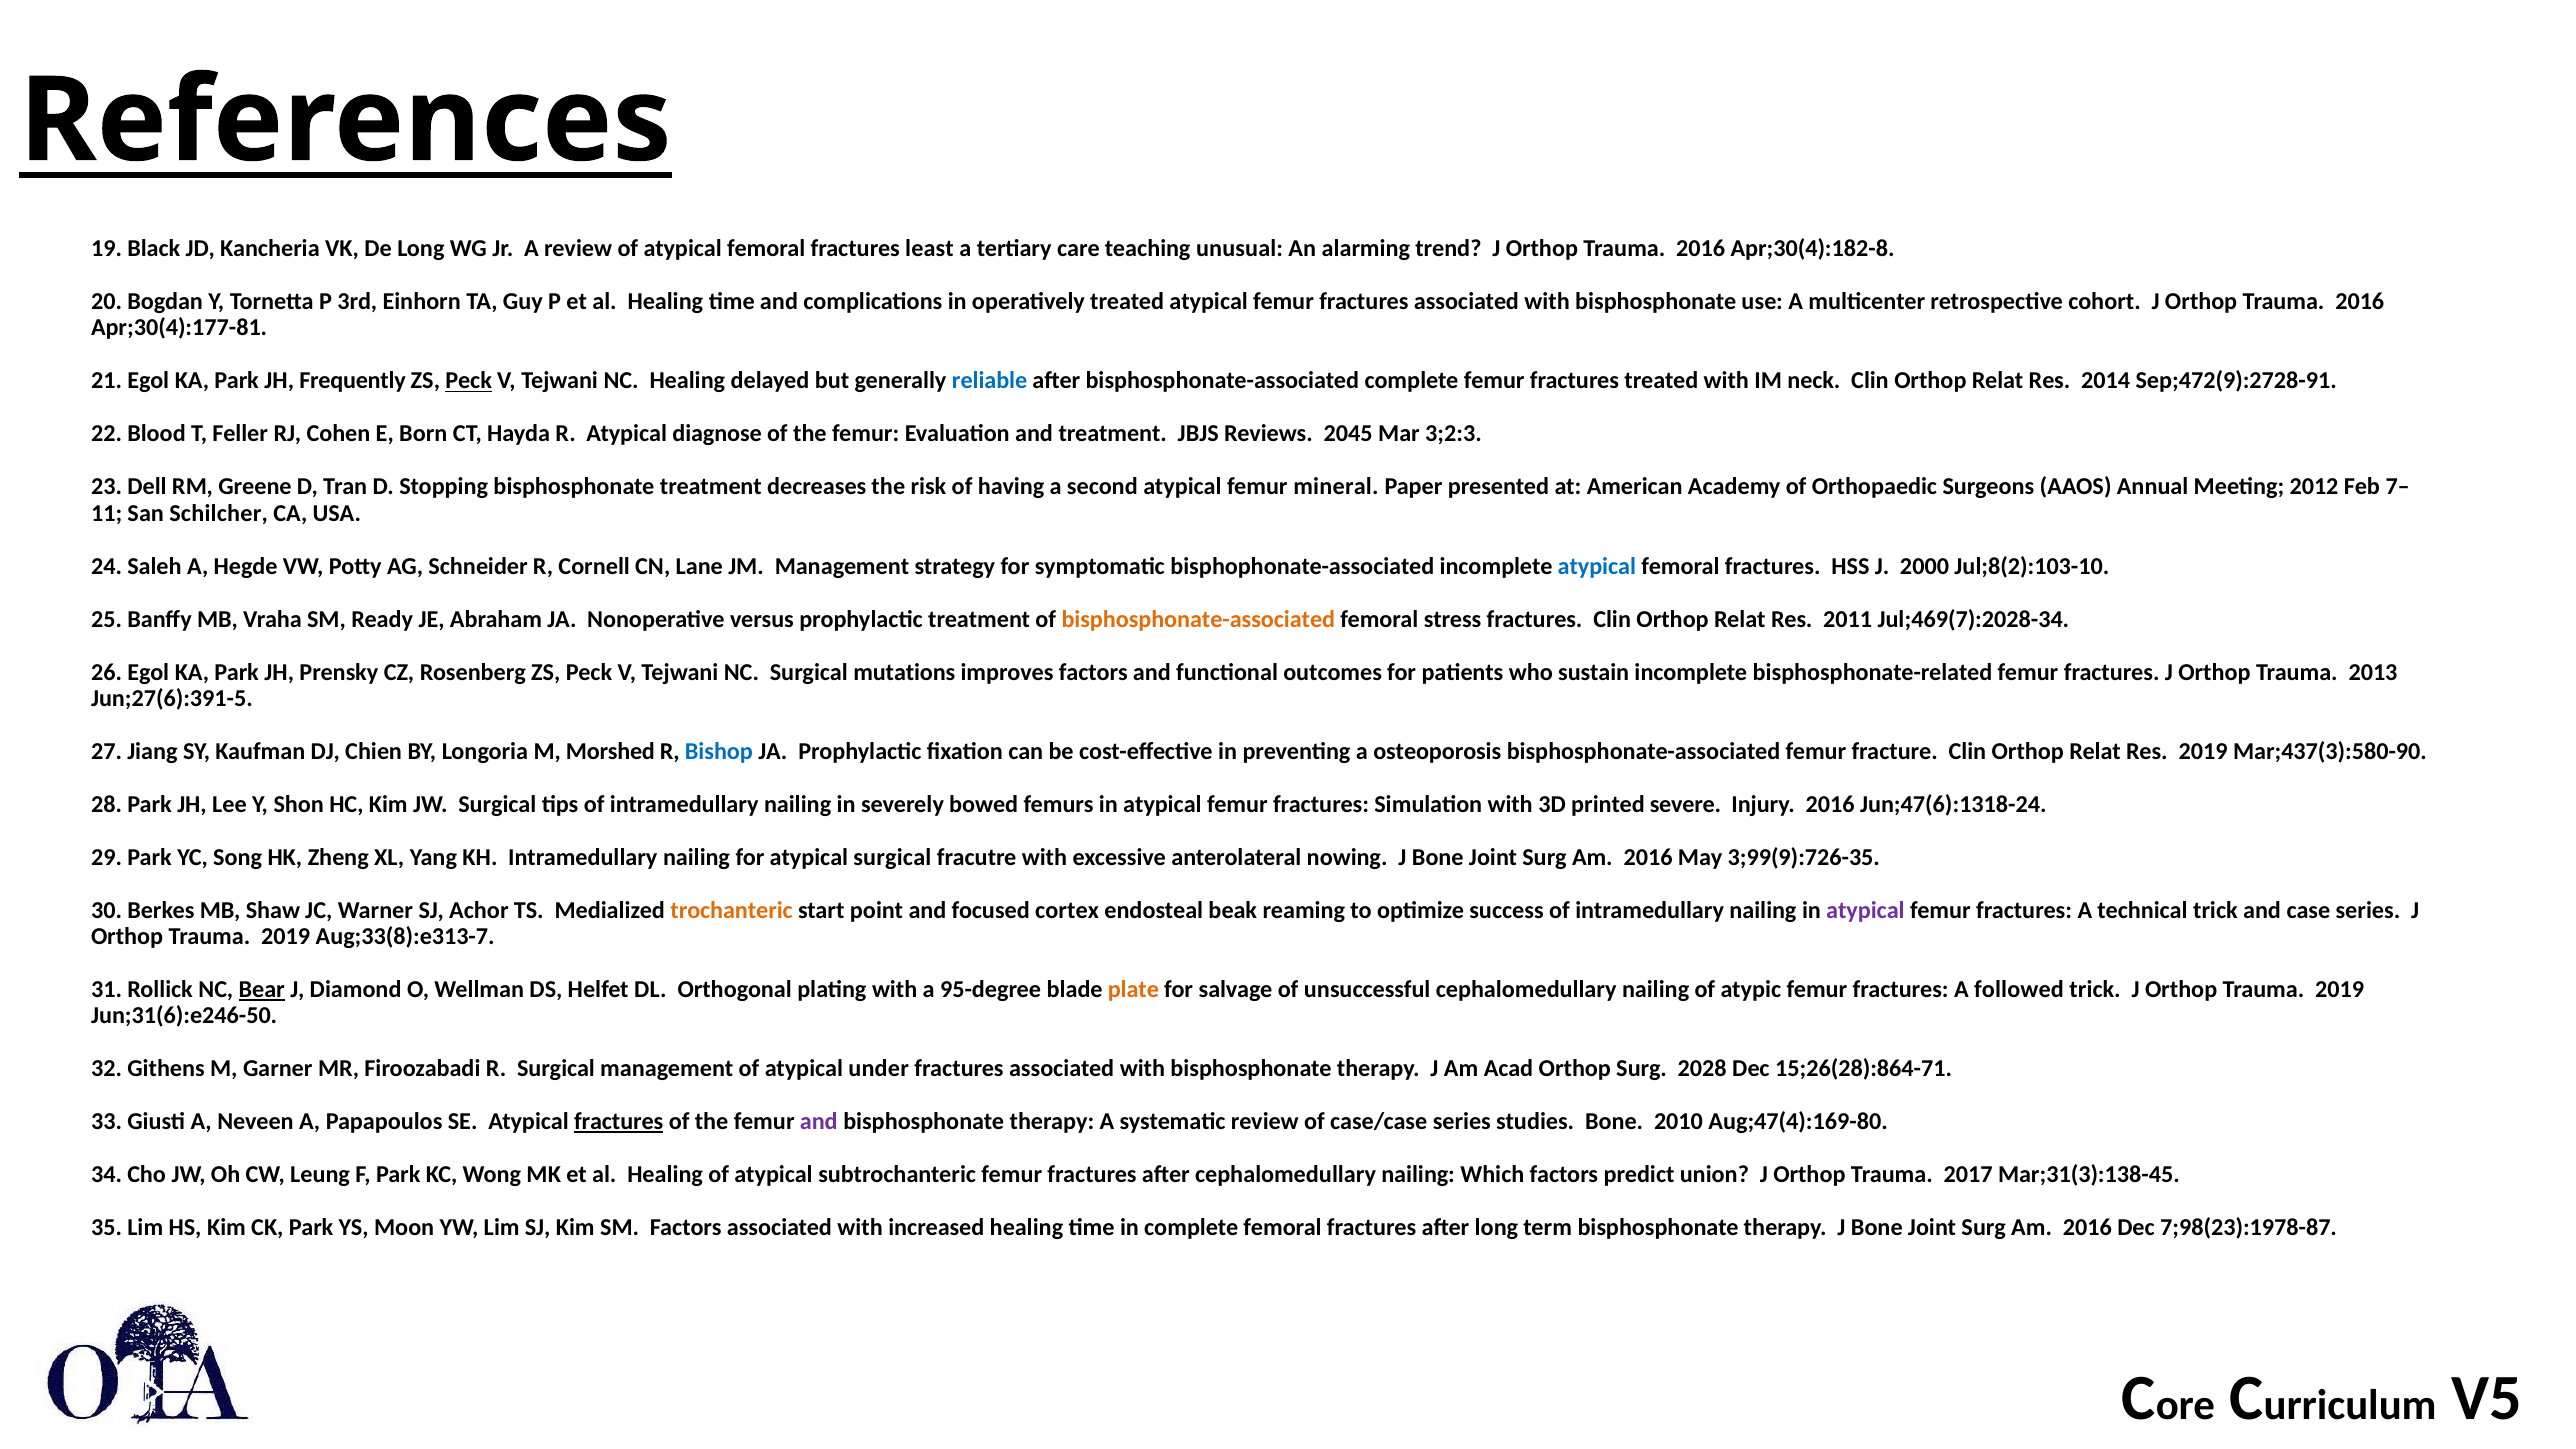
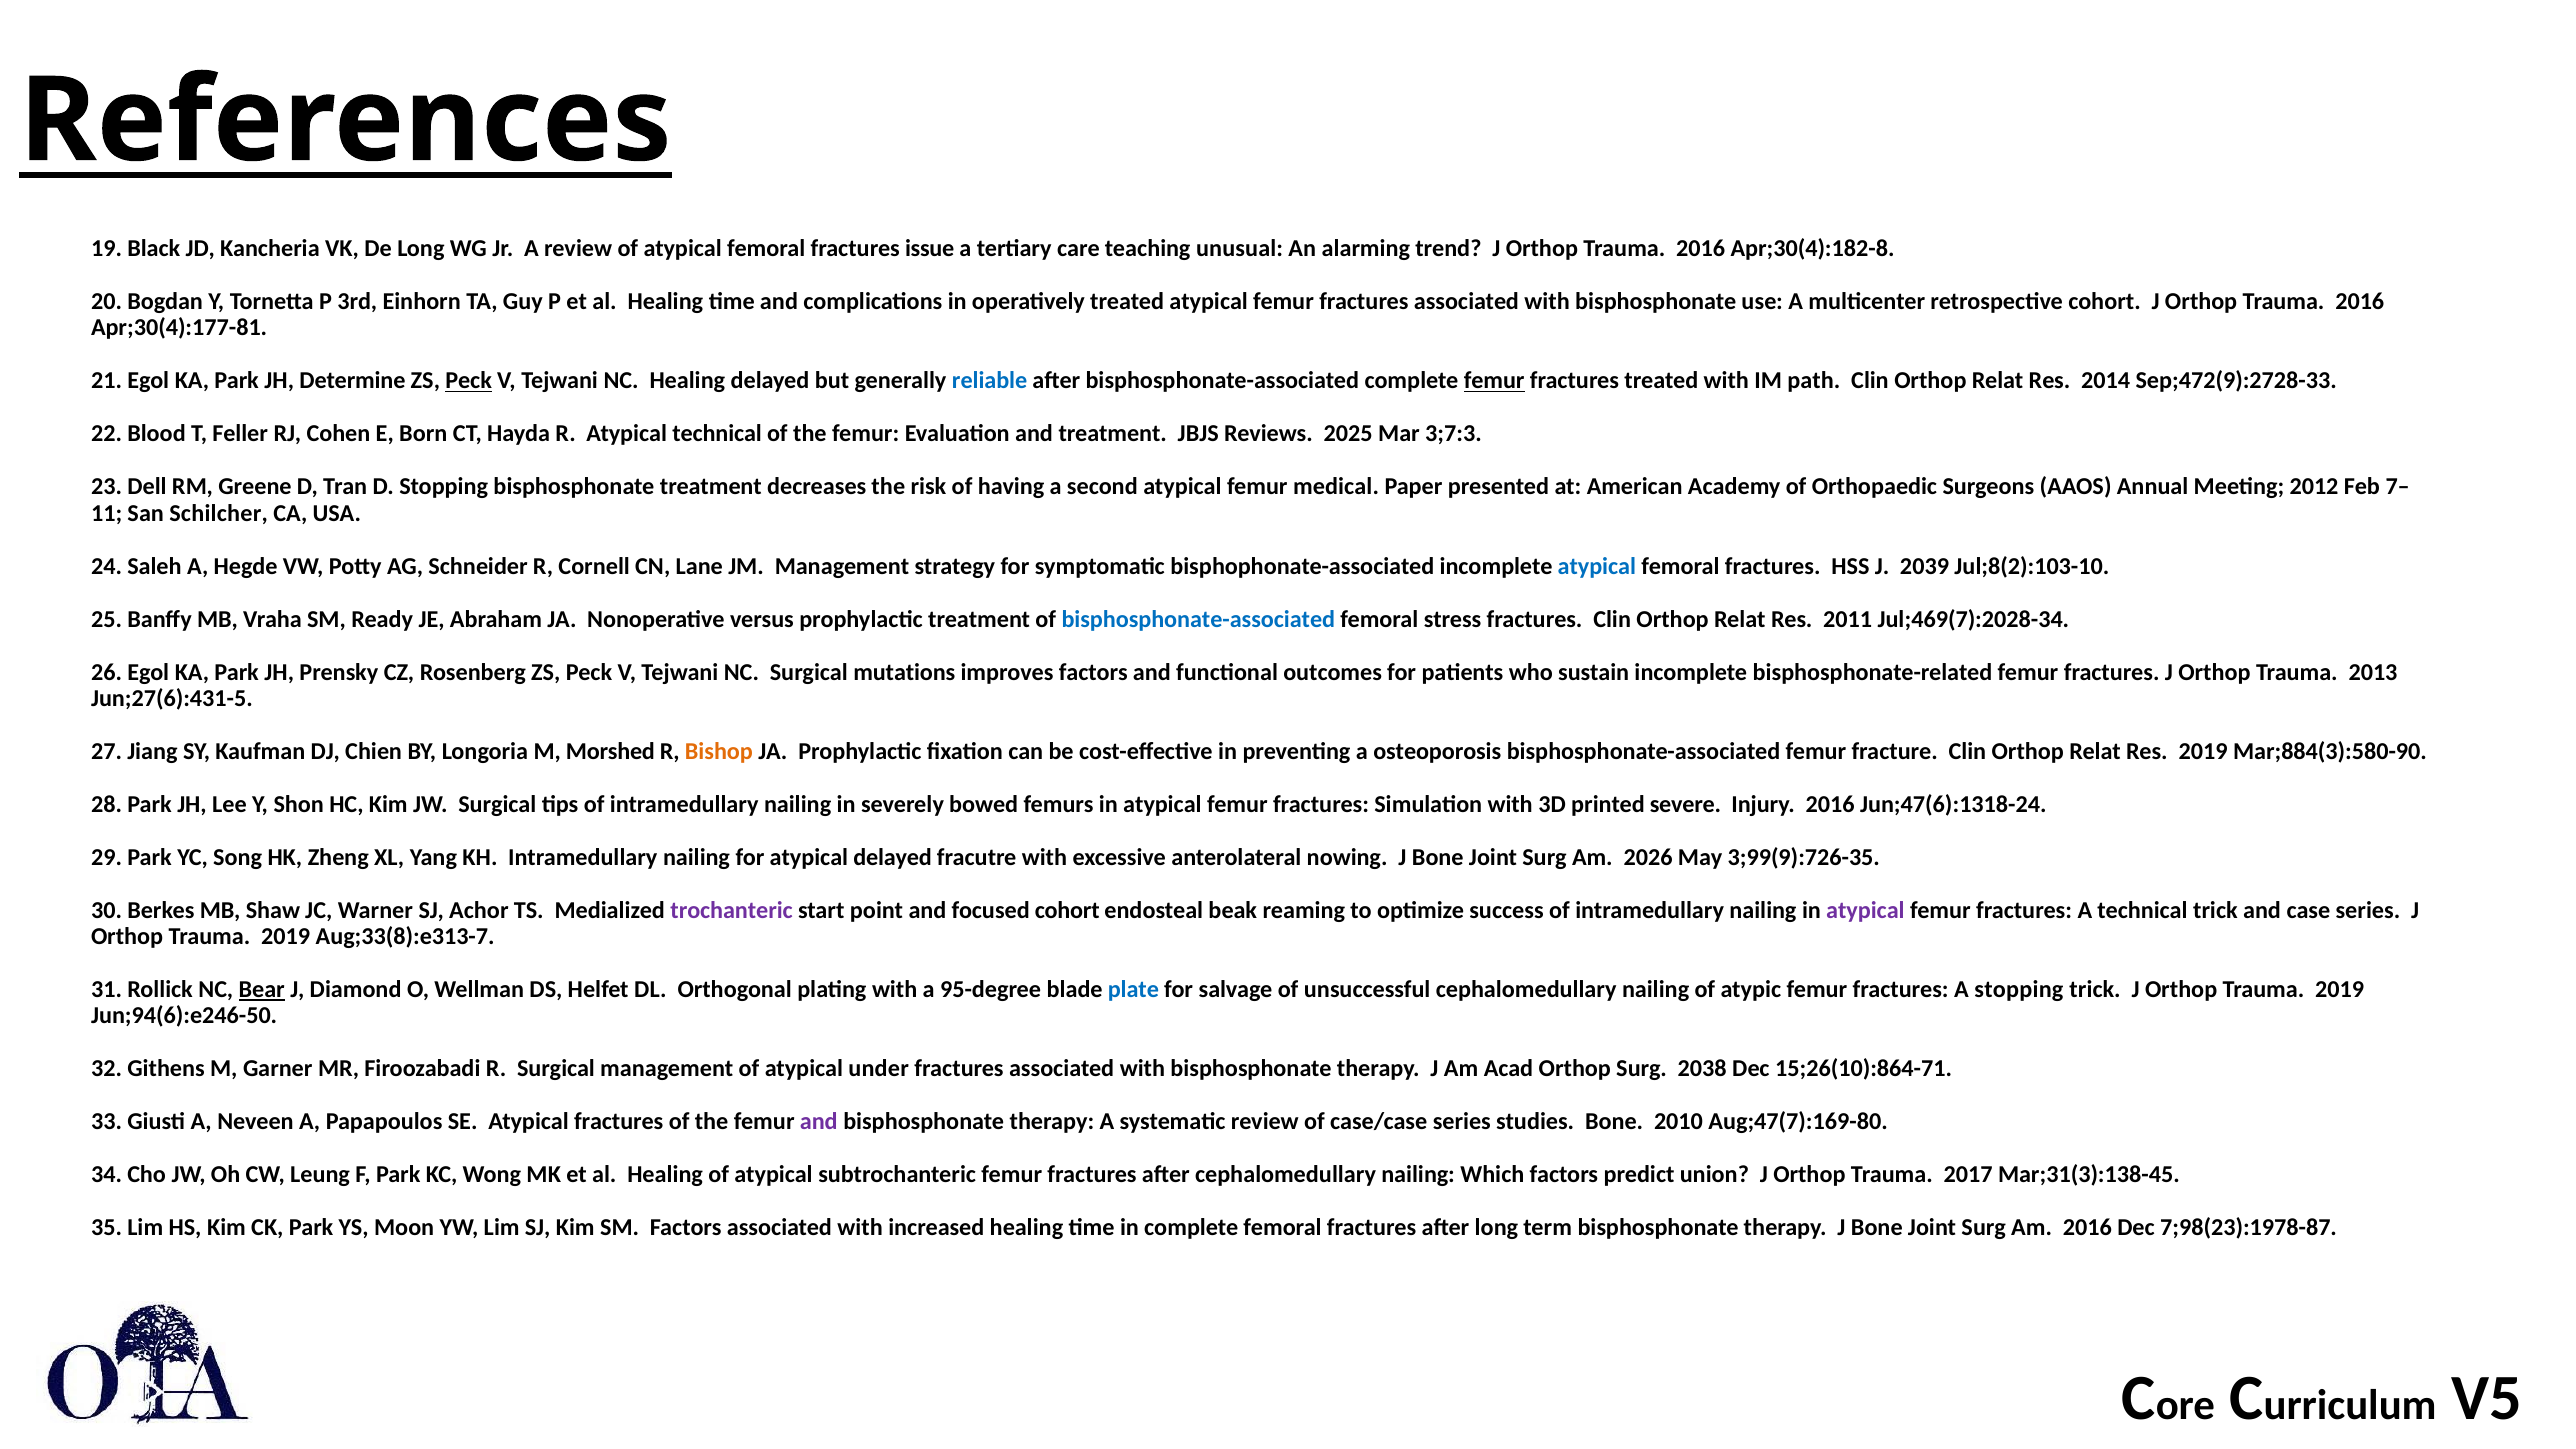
least: least -> issue
Frequently: Frequently -> Determine
femur at (1494, 381) underline: none -> present
neck: neck -> path
Sep;472(9):2728-91: Sep;472(9):2728-91 -> Sep;472(9):2728-33
Atypical diagnose: diagnose -> technical
2045: 2045 -> 2025
3;2:3: 3;2:3 -> 3;7:3
mineral: mineral -> medical
2000: 2000 -> 2039
bisphosphonate-associated at (1198, 619) colour: orange -> blue
Jun;27(6):391-5: Jun;27(6):391-5 -> Jun;27(6):431-5
Bishop colour: blue -> orange
Mar;437(3):580-90: Mar;437(3):580-90 -> Mar;884(3):580-90
atypical surgical: surgical -> delayed
2016 at (1648, 857): 2016 -> 2026
trochanteric colour: orange -> purple
focused cortex: cortex -> cohort
plate colour: orange -> blue
A followed: followed -> stopping
Jun;31(6):e246-50: Jun;31(6):e246-50 -> Jun;94(6):e246-50
2028: 2028 -> 2038
15;26(28):864-71: 15;26(28):864-71 -> 15;26(10):864-71
fractures at (619, 1122) underline: present -> none
Aug;47(4):169-80: Aug;47(4):169-80 -> Aug;47(7):169-80
